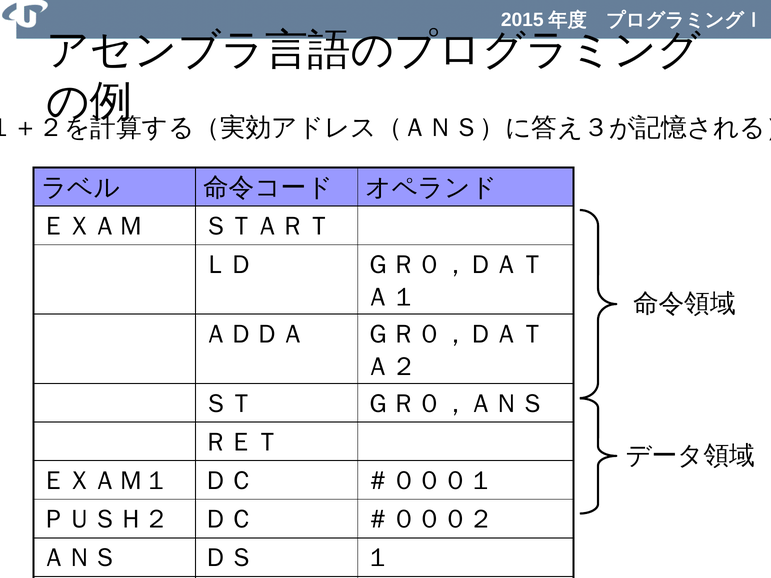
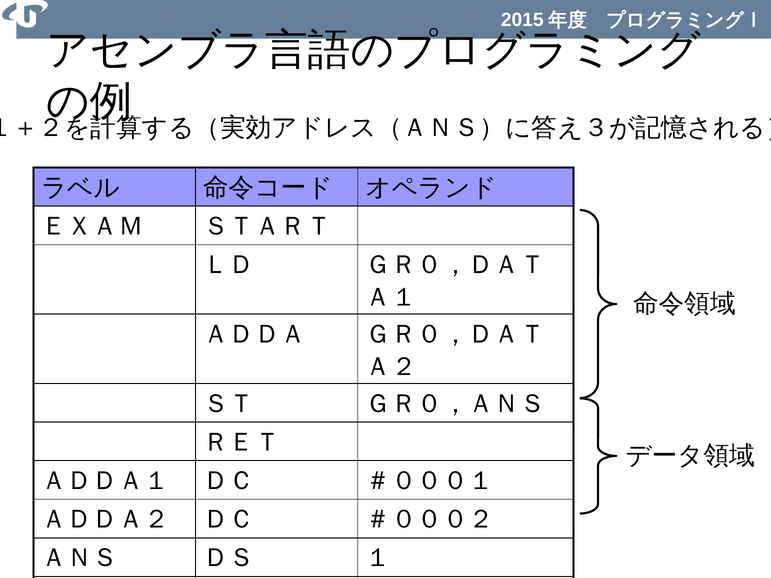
ＥＸＡＭ１: ＥＸＡＭ１ -> ＡＤＤＡ１
ＰＵＳＨ２: ＰＵＳＨ２ -> ＡＤＤＡ２
